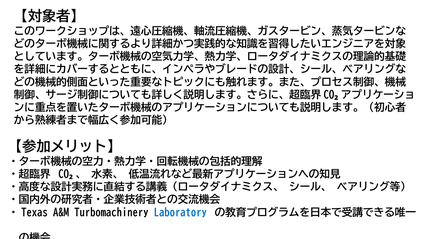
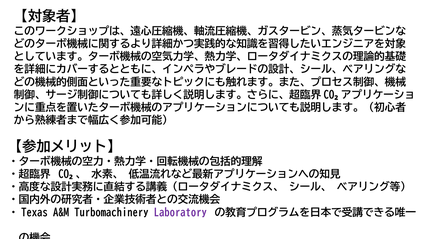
Laboratory colour: blue -> purple
